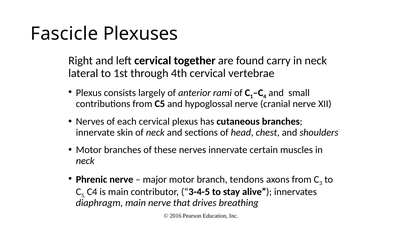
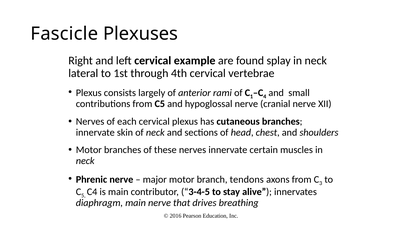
together: together -> example
carry: carry -> splay
